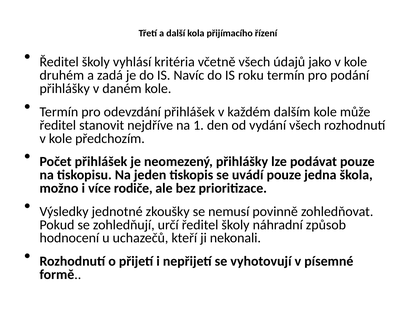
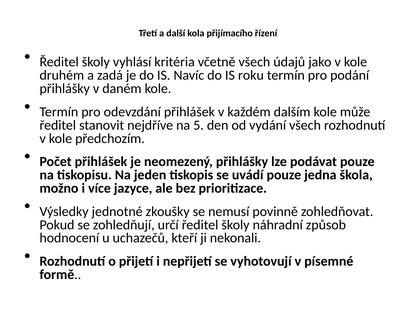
1: 1 -> 5
rodiče: rodiče -> jazyce
